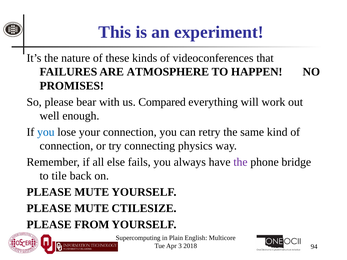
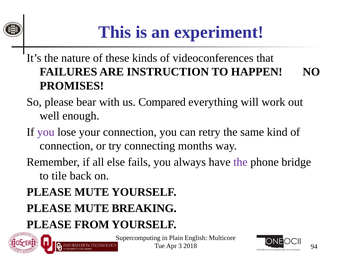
ATMOSPHERE: ATMOSPHERE -> INSTRUCTION
you at (46, 132) colour: blue -> purple
physics: physics -> months
CTILESIZE: CTILESIZE -> BREAKING
